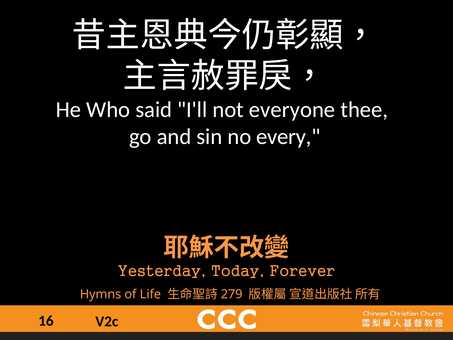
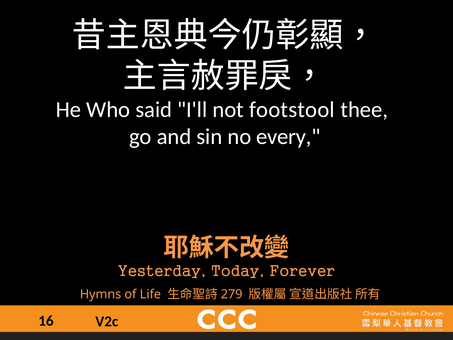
everyone: everyone -> footstool
